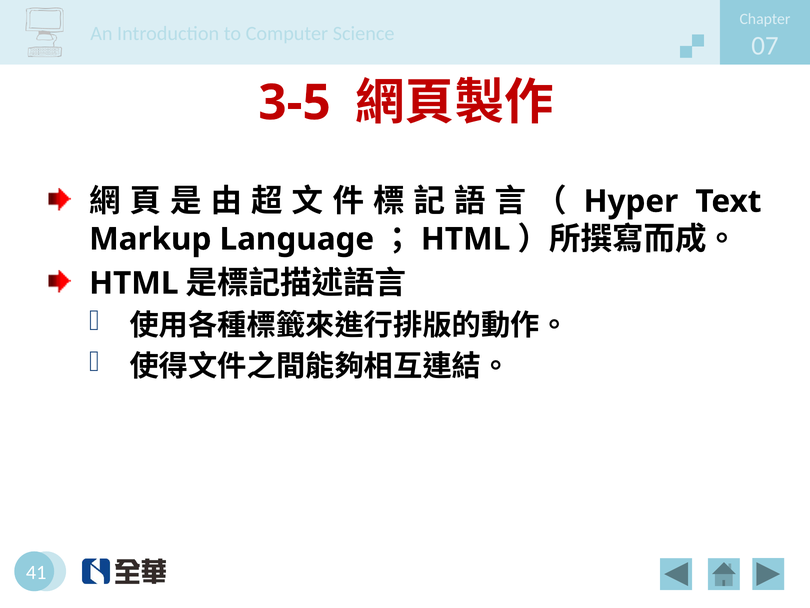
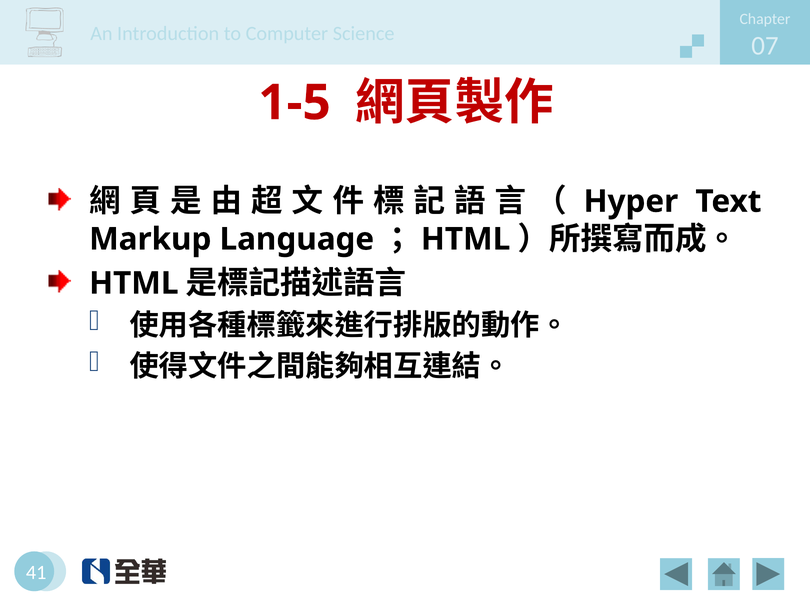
3-5: 3-5 -> 1-5
